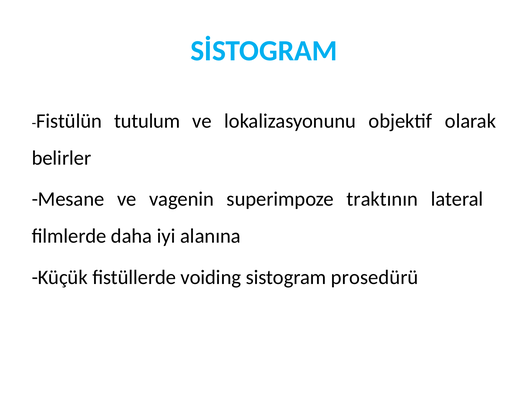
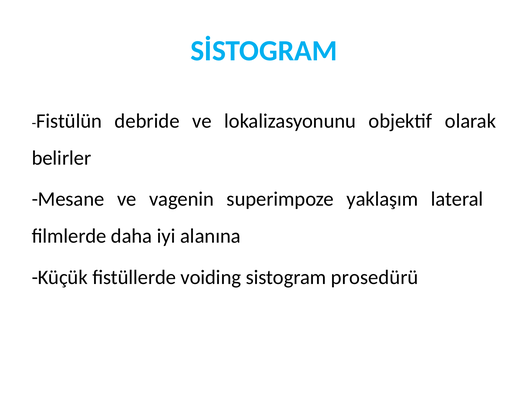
tutulum: tutulum -> debride
traktının: traktının -> yaklaşım
